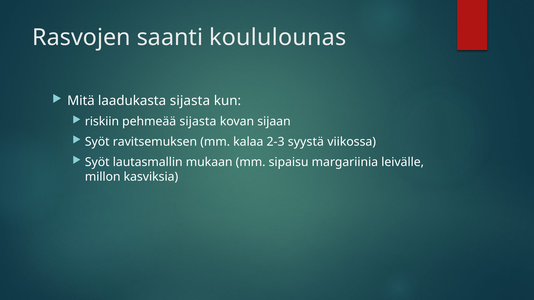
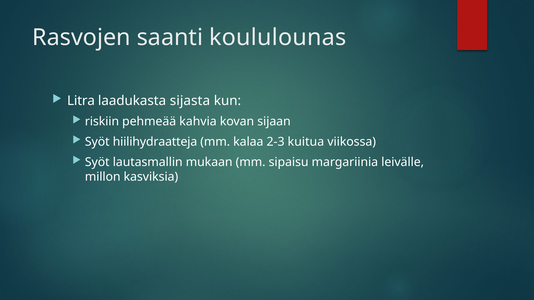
Mitä: Mitä -> Litra
pehmeää sijasta: sijasta -> kahvia
ravitsemuksen: ravitsemuksen -> hiilihydraatteja
syystä: syystä -> kuitua
